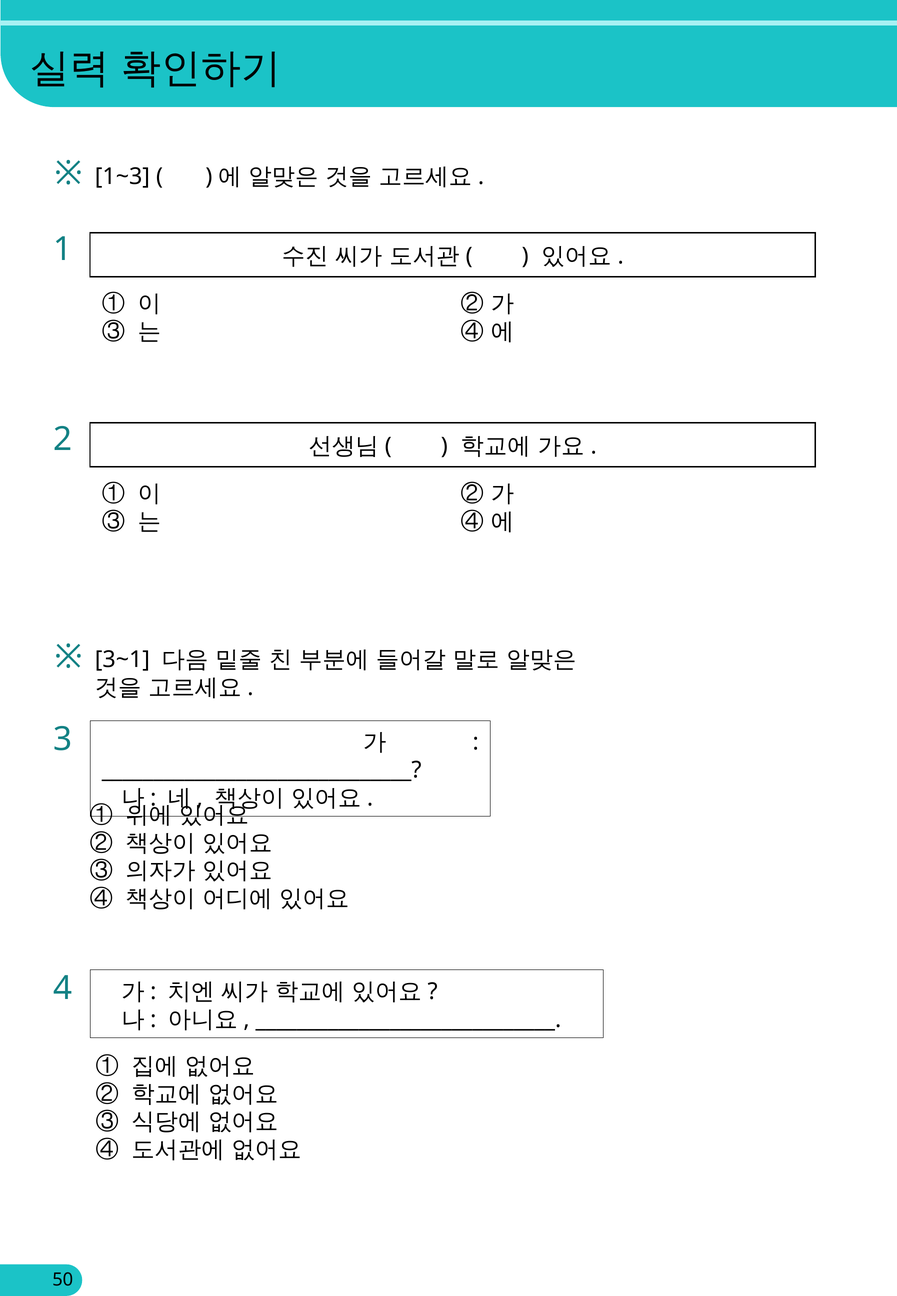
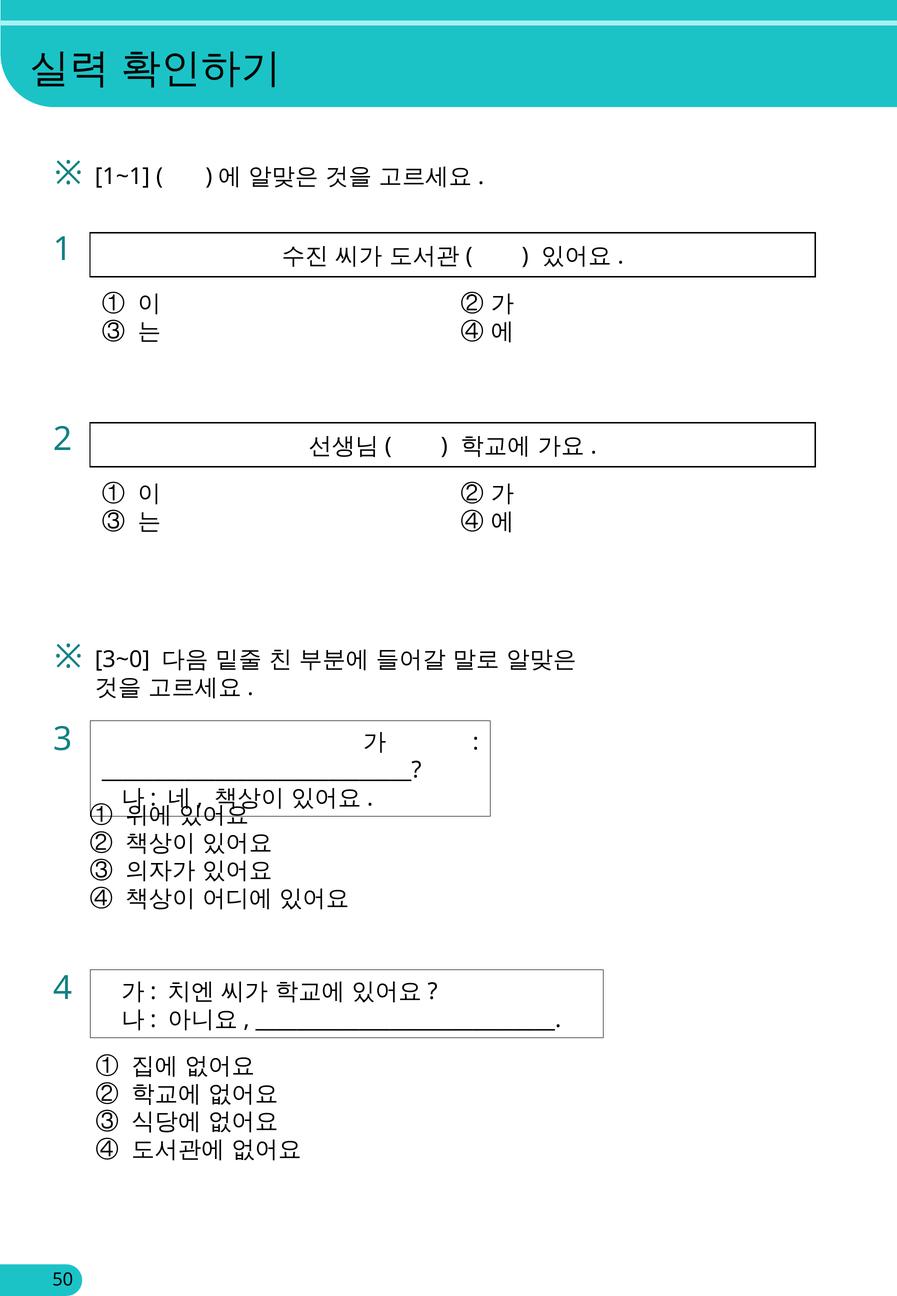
1~3: 1~3 -> 1~1
3~1: 3~1 -> 3~0
